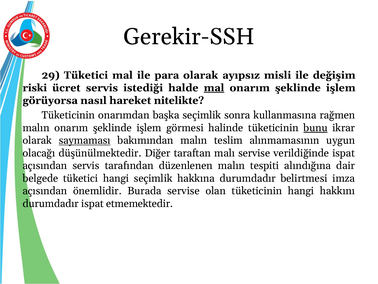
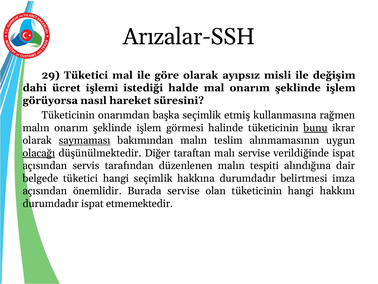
Gerekir-SSH: Gerekir-SSH -> Arızalar-SSH
para: para -> göre
riski: riski -> dahi
ücret servis: servis -> işlemi
mal at (214, 88) underline: present -> none
nitelikte: nitelikte -> süresini
sonra: sonra -> etmiş
olacağı underline: none -> present
